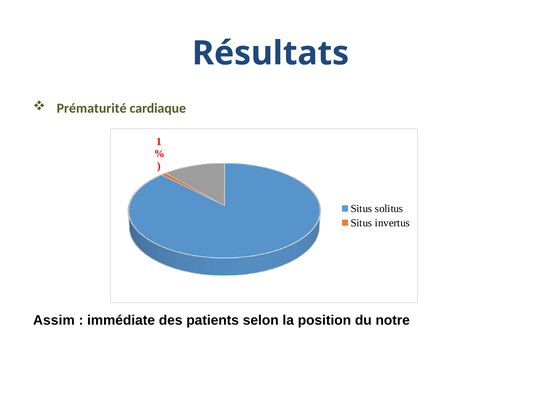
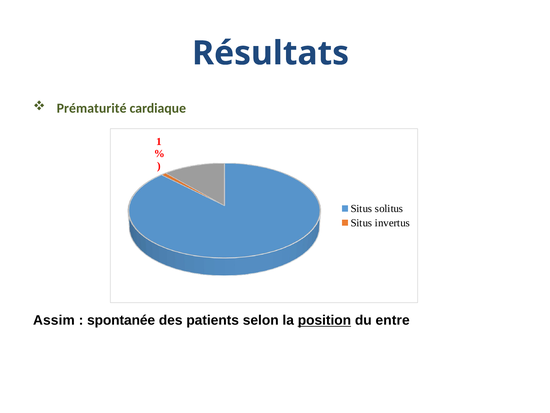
immédiate: immédiate -> spontanée
position underline: none -> present
notre: notre -> entre
